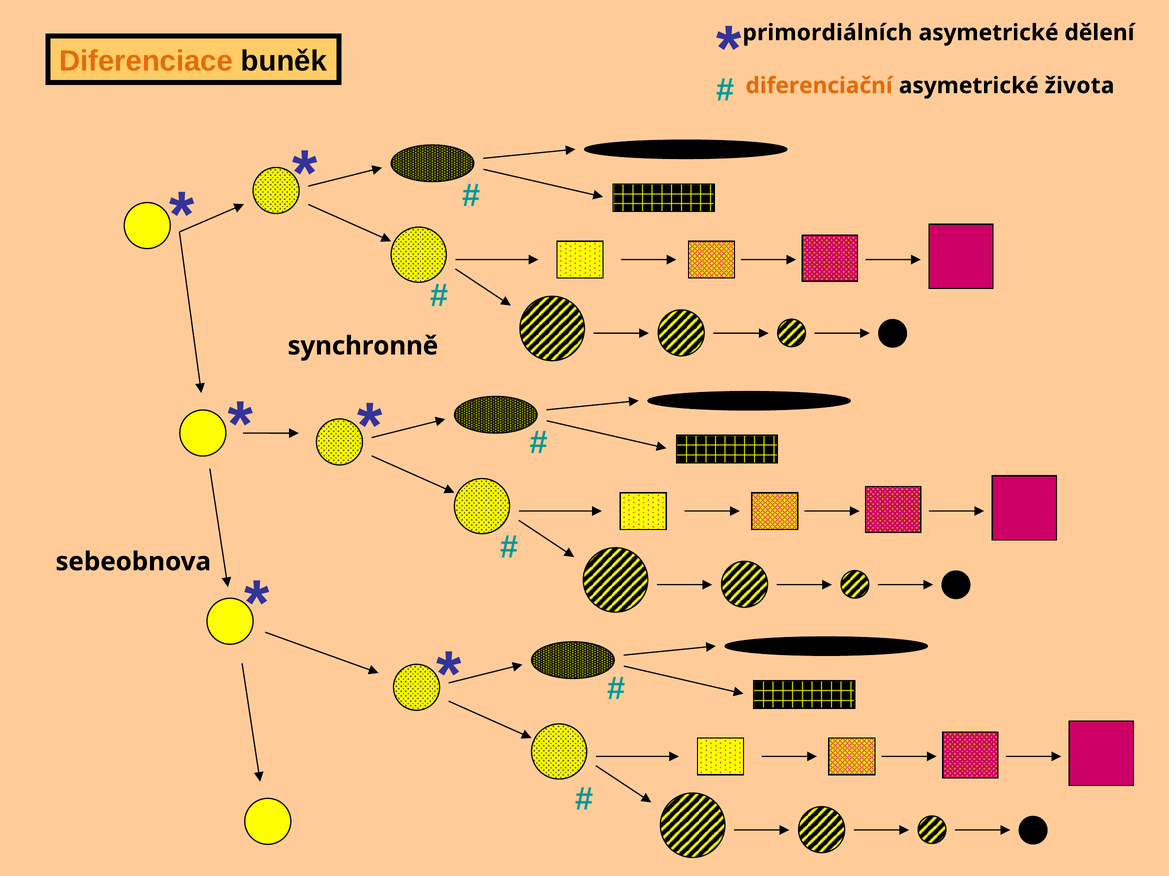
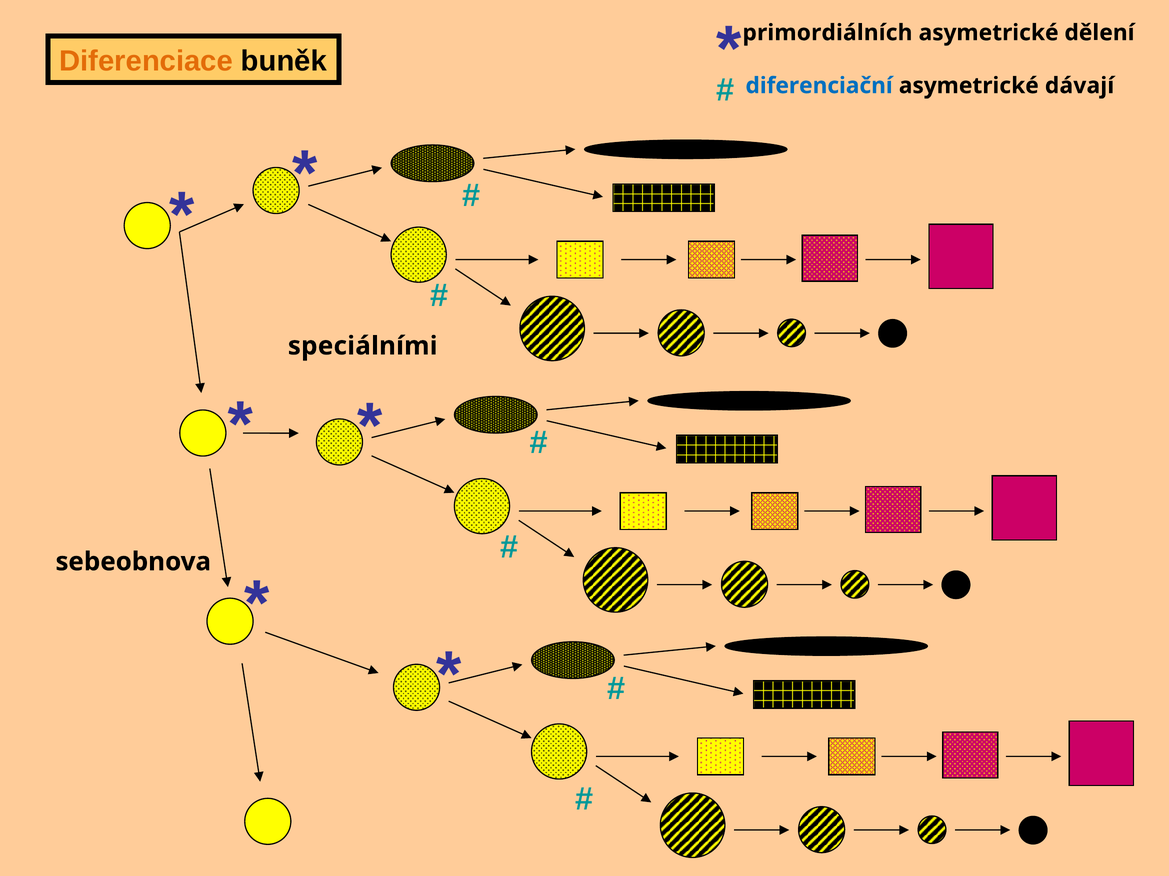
diferenciační colour: orange -> blue
života: života -> dávají
synchronně: synchronně -> speciálními
